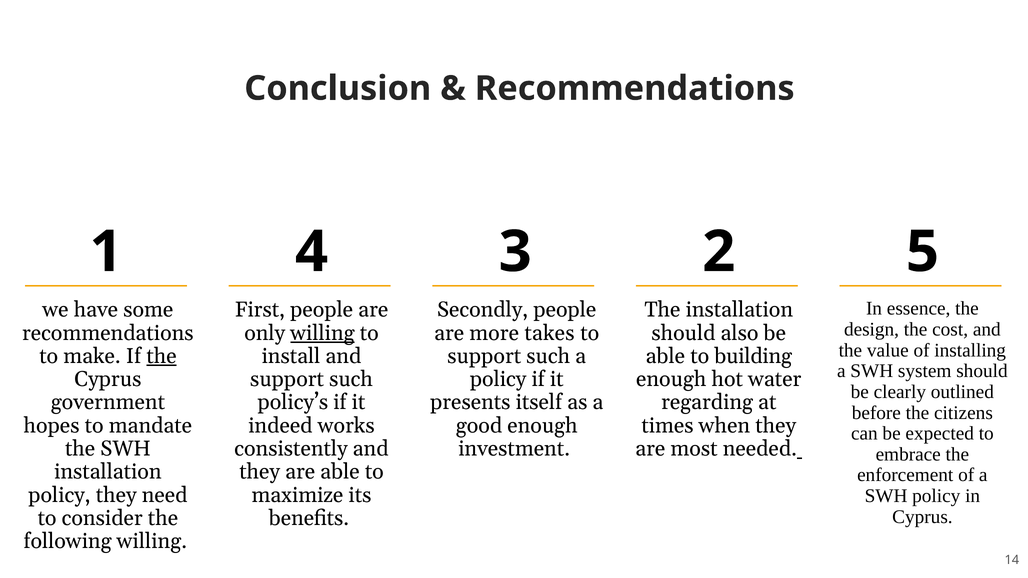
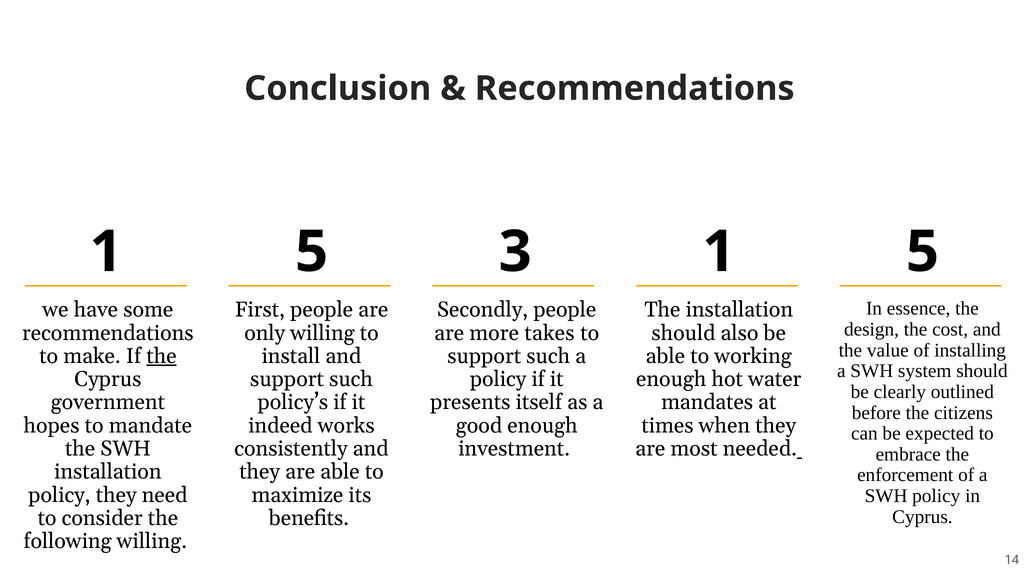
4 at (312, 252): 4 -> 5
3 2: 2 -> 1
willing at (322, 333) underline: present -> none
building: building -> working
regarding: regarding -> mandates
